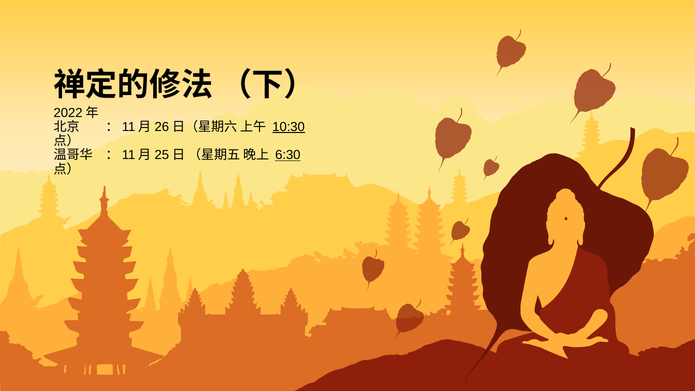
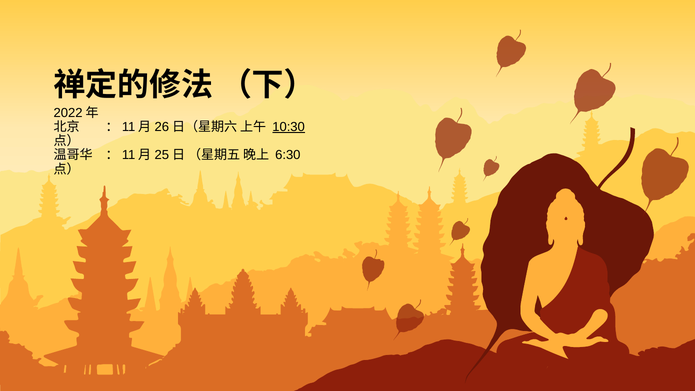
6:30 underline: present -> none
